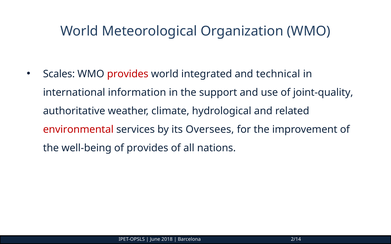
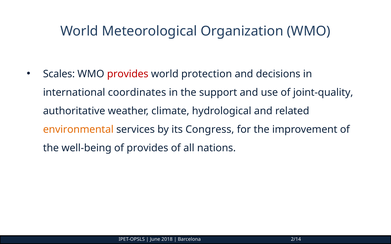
integrated: integrated -> protection
technical: technical -> decisions
information: information -> coordinates
environmental colour: red -> orange
Oversees: Oversees -> Congress
